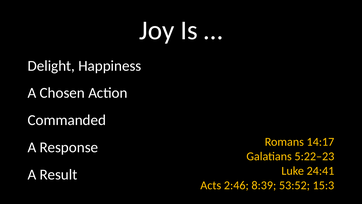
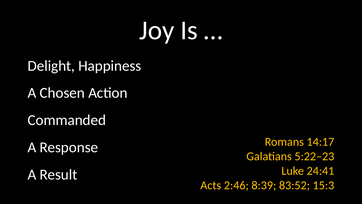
53:52: 53:52 -> 83:52
